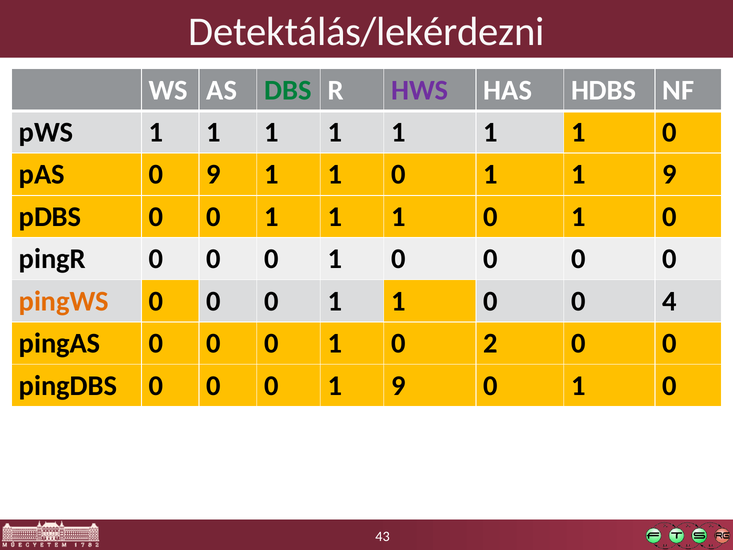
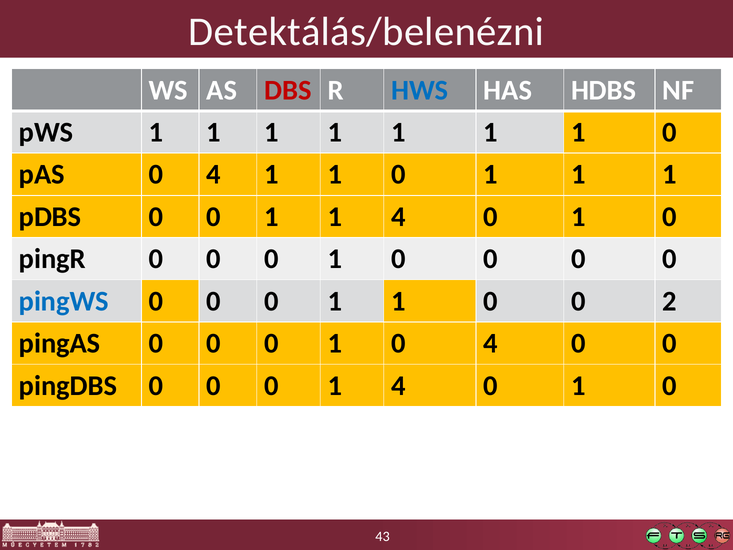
Detektálás/lekérdezni: Detektálás/lekérdezni -> Detektálás/belenézni
DBS colour: green -> red
HWS colour: purple -> blue
pAS 0 9: 9 -> 4
0 1 1 9: 9 -> 1
0 1 1 1: 1 -> 4
pingWS colour: orange -> blue
4: 4 -> 2
1 0 2: 2 -> 4
0 1 9: 9 -> 4
